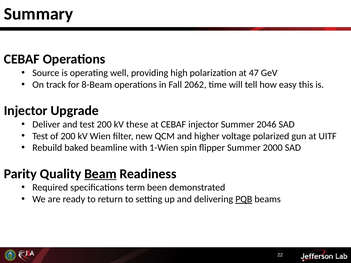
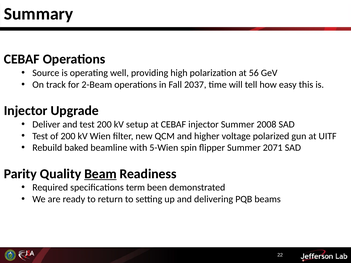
47: 47 -> 56
8-Beam: 8-Beam -> 2-Beam
2062: 2062 -> 2037
these: these -> setup
2046: 2046 -> 2008
1-Wien: 1-Wien -> 5-Wien
2000: 2000 -> 2071
PQB underline: present -> none
